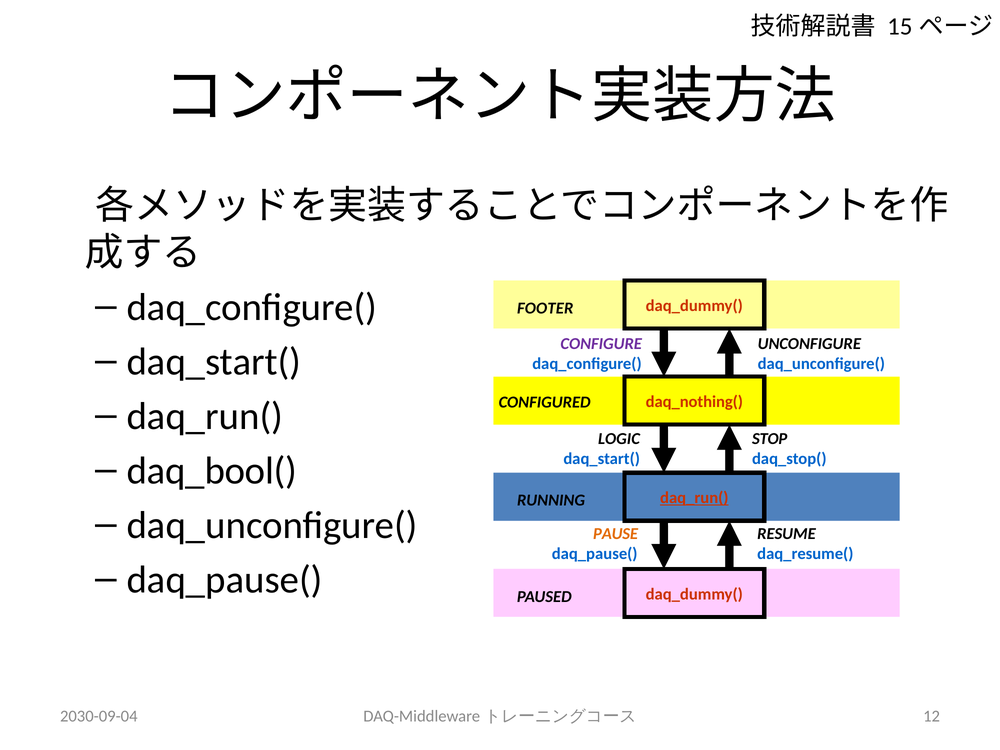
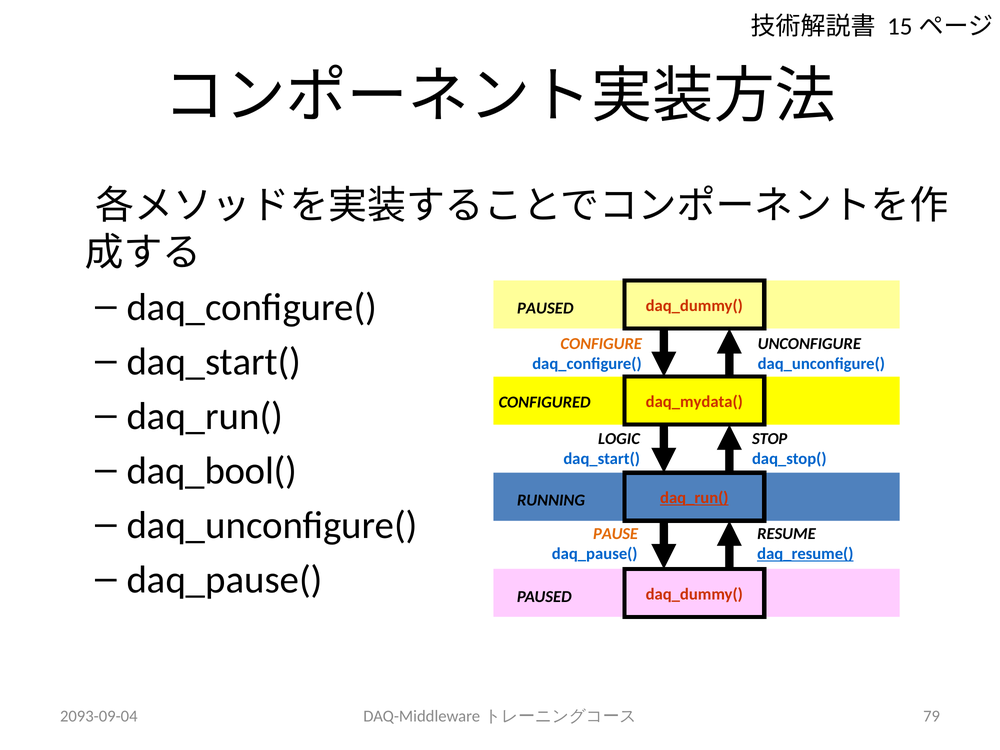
FOOTER at (545, 308): FOOTER -> PAUSED
CONFIGURE colour: purple -> orange
daq_nothing(: daq_nothing( -> daq_mydata(
daq_resume( underline: none -> present
2030-09-04: 2030-09-04 -> 2093-09-04
12: 12 -> 79
